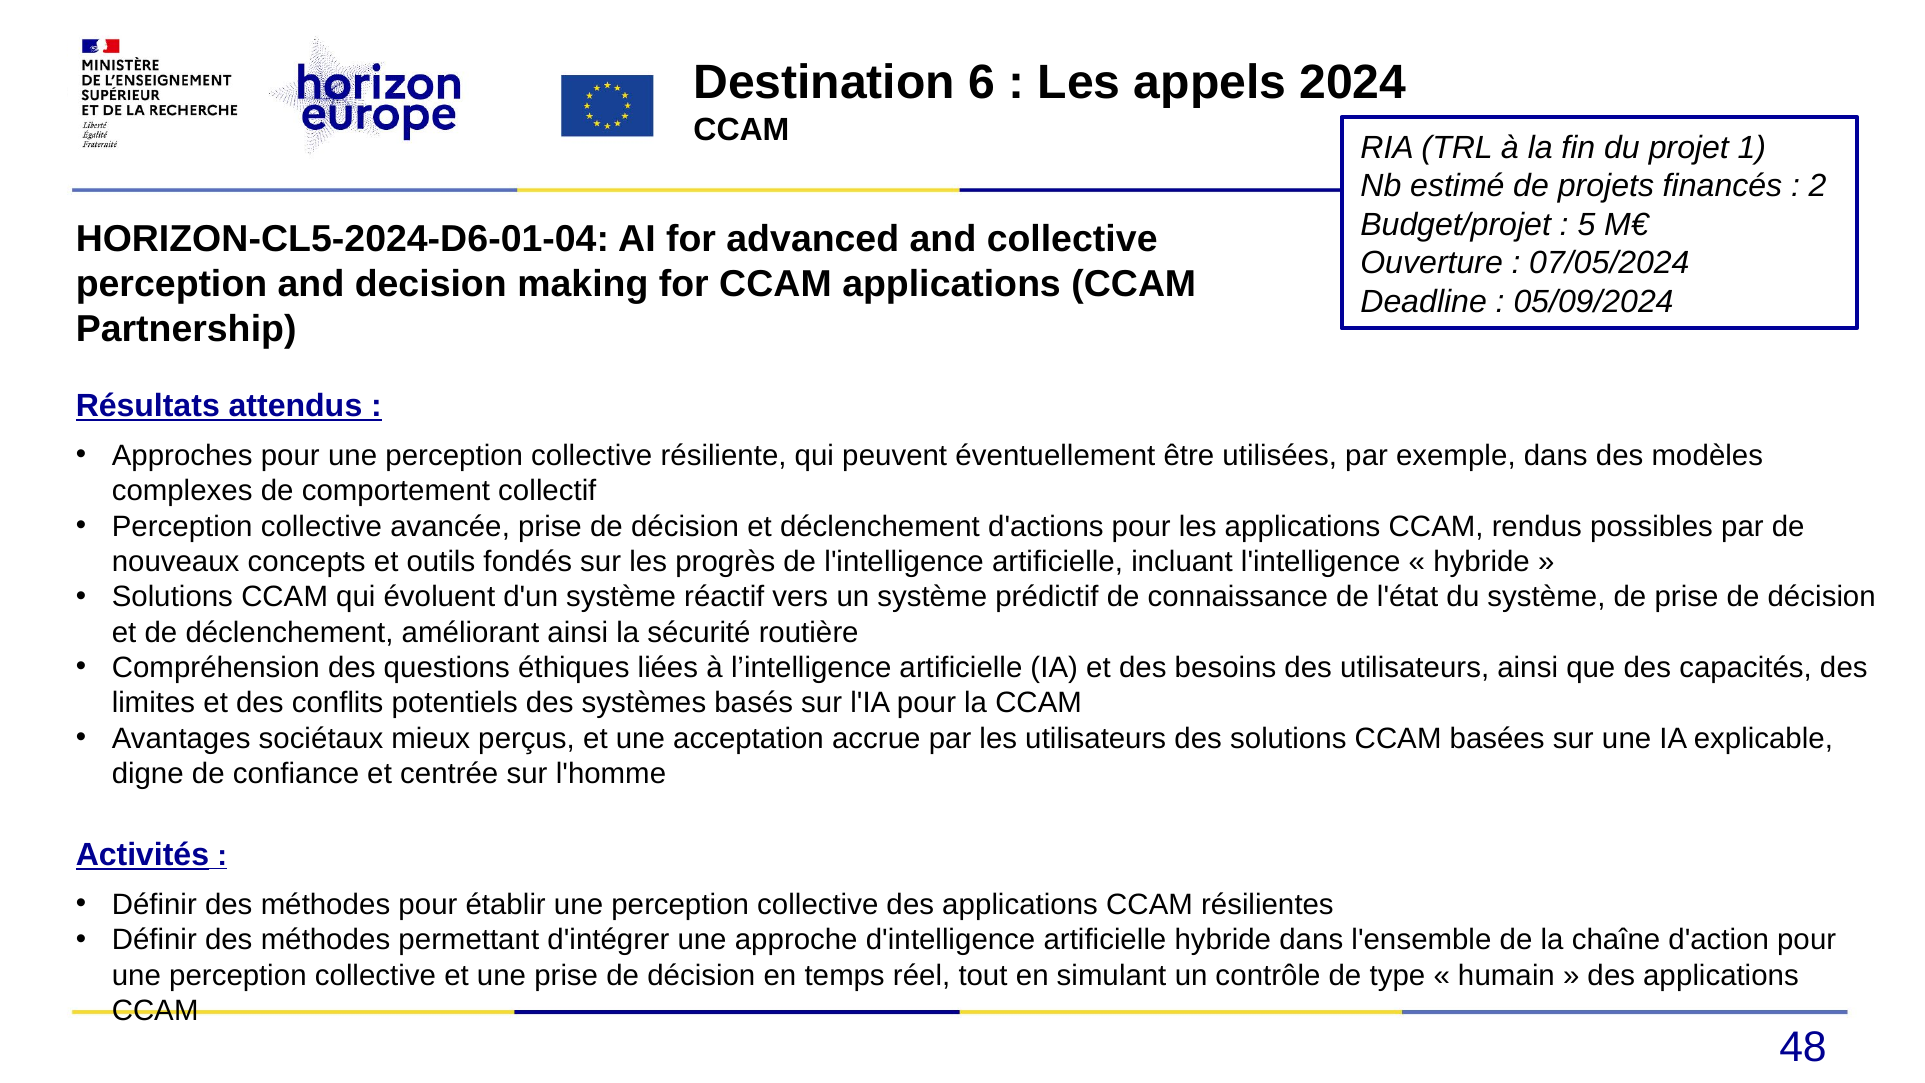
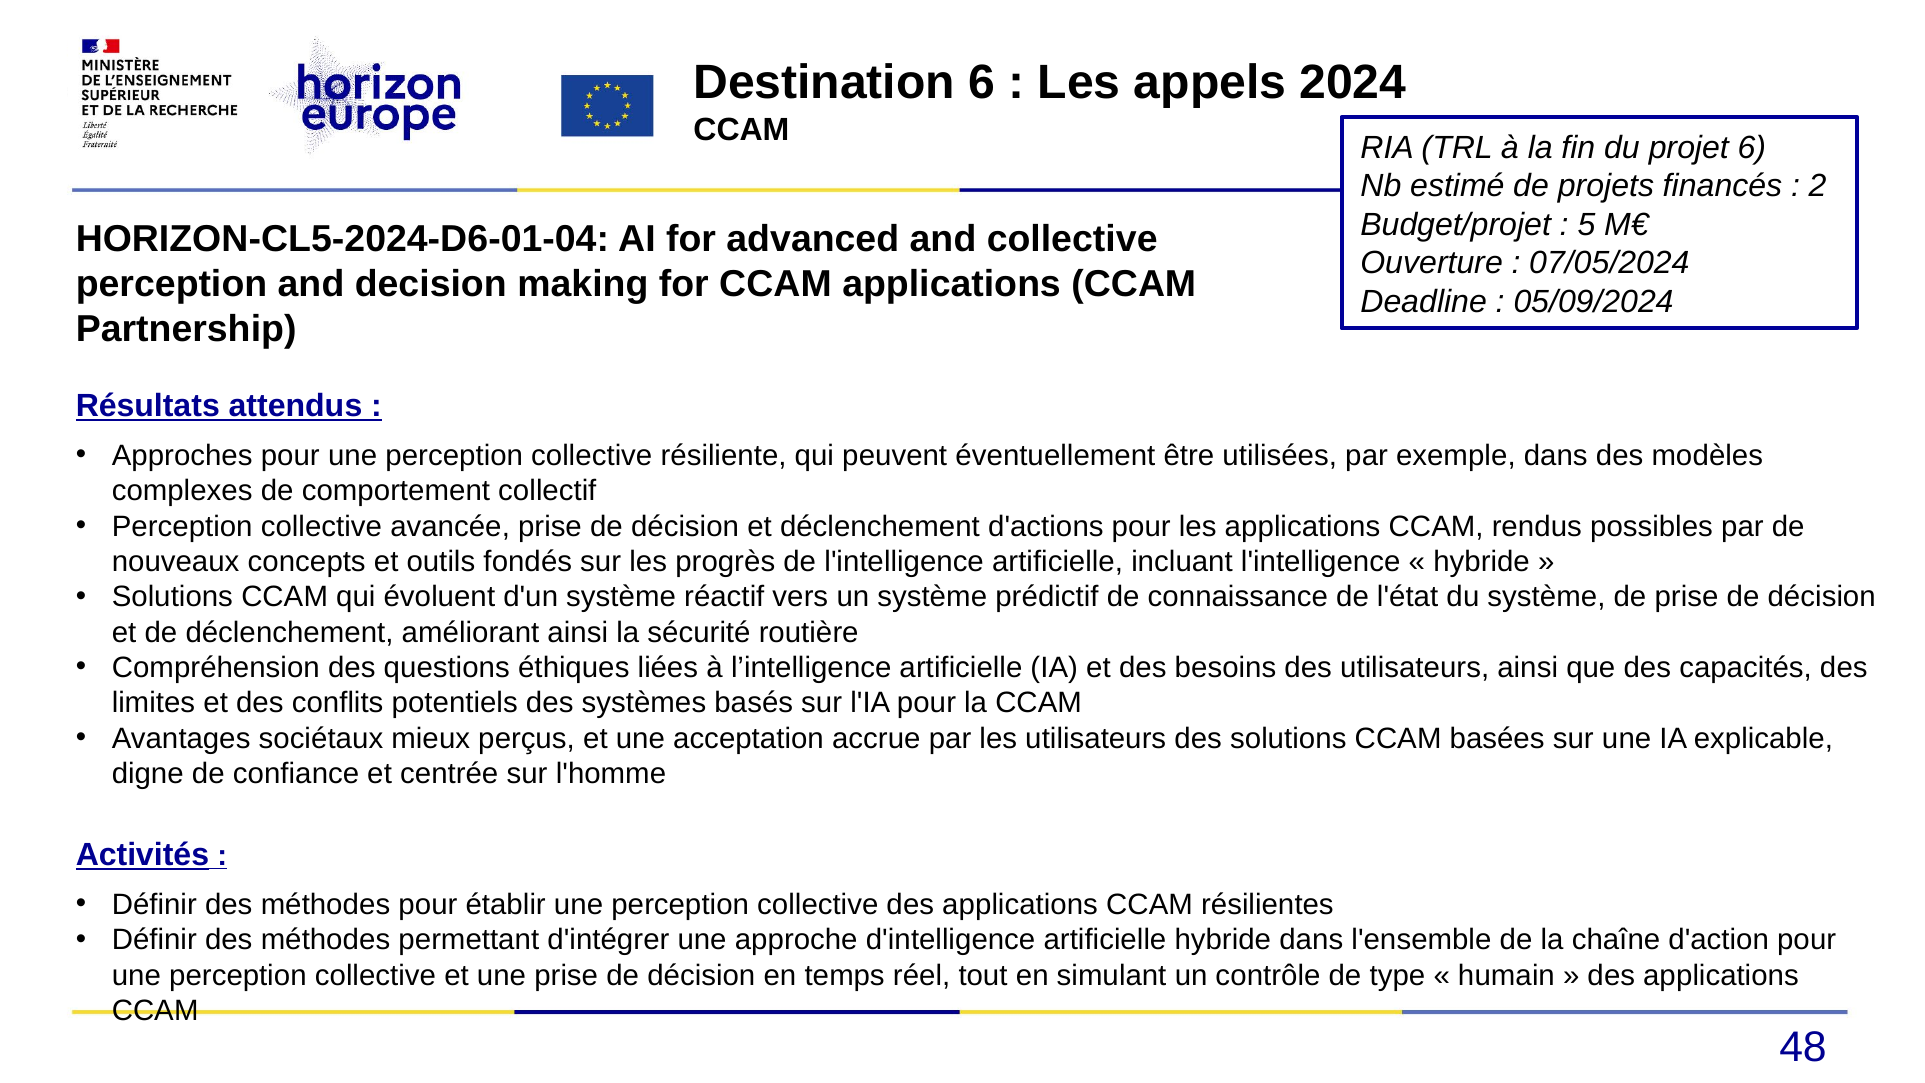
projet 1: 1 -> 6
